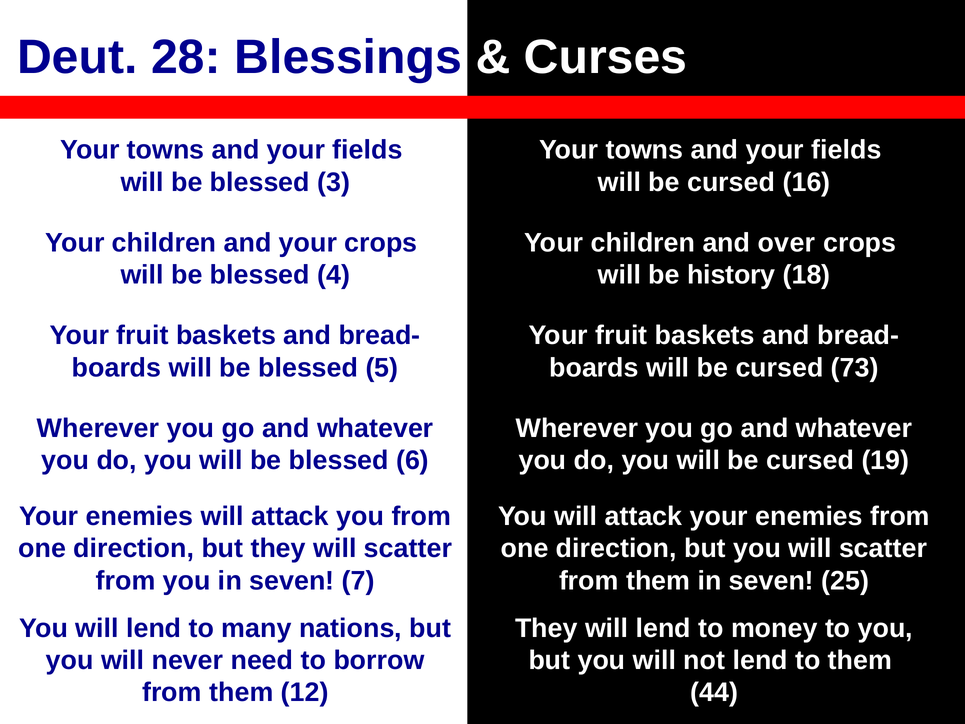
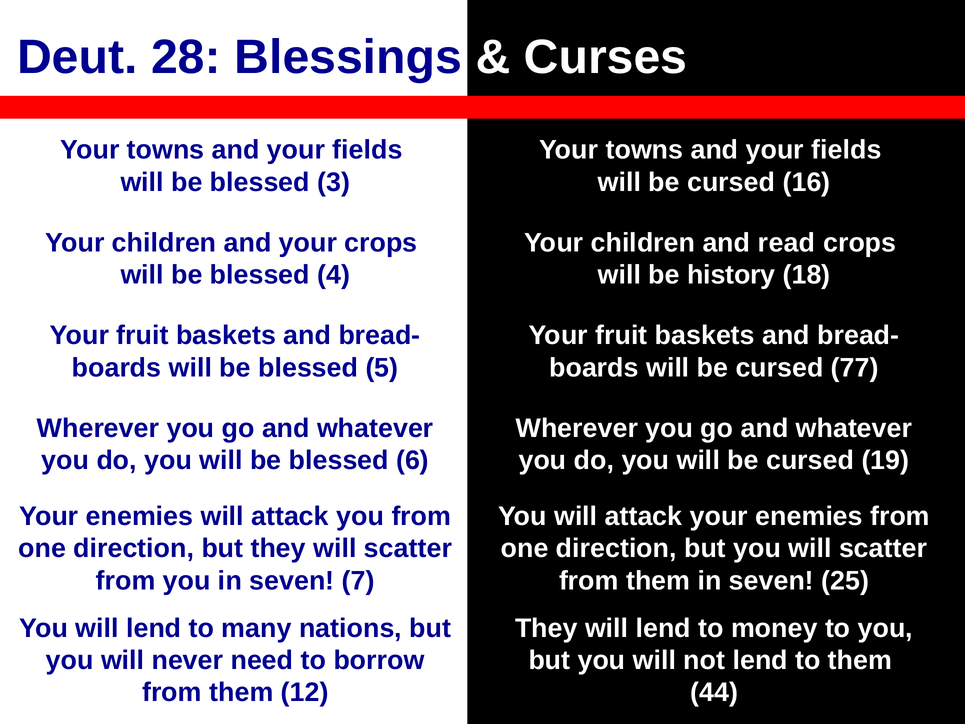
over: over -> read
73: 73 -> 77
